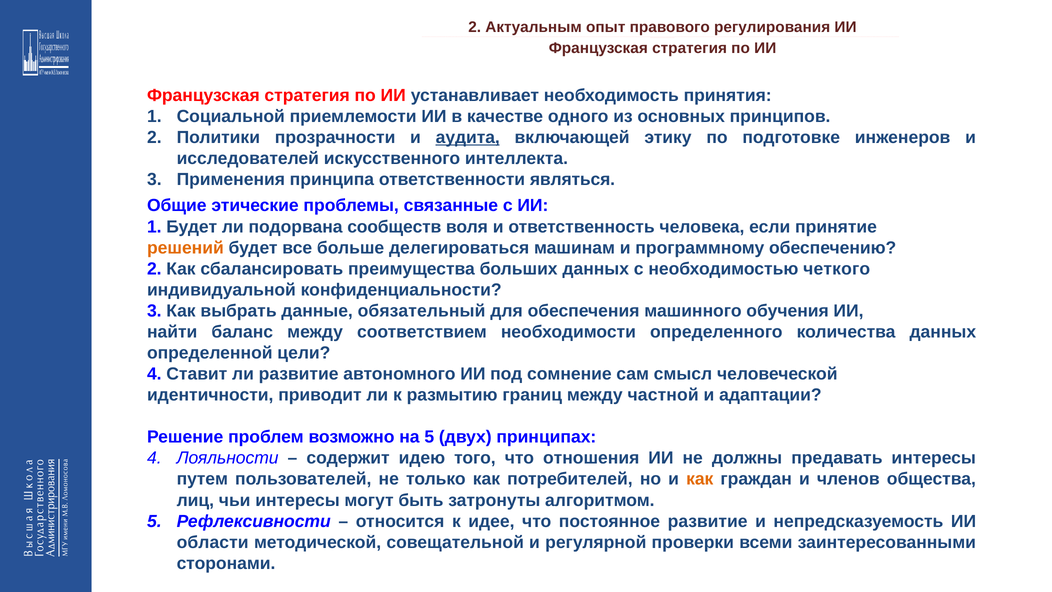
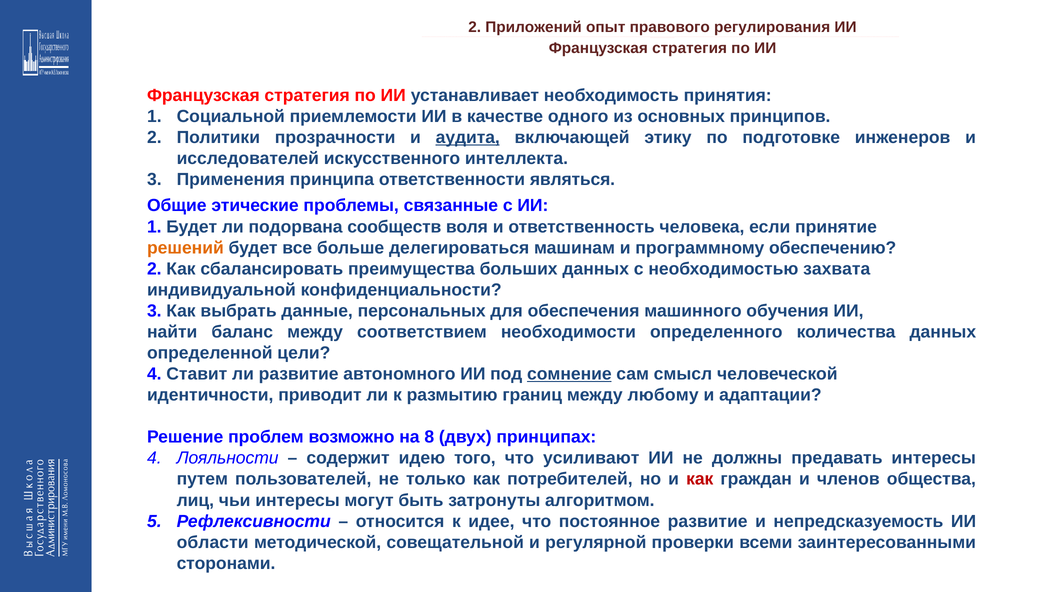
Актуальным: Актуальным -> Приложений
четкого: четкого -> захвата
обязательный: обязательный -> персональных
сомнение underline: none -> present
частной: частной -> любому
на 5: 5 -> 8
отношения: отношения -> усиливают
как at (700, 479) colour: orange -> red
